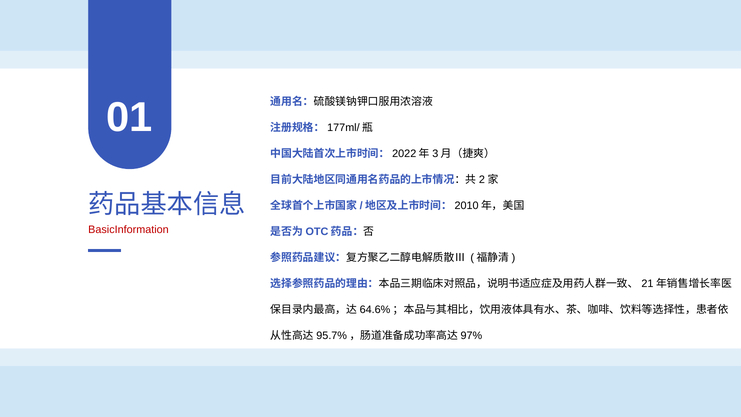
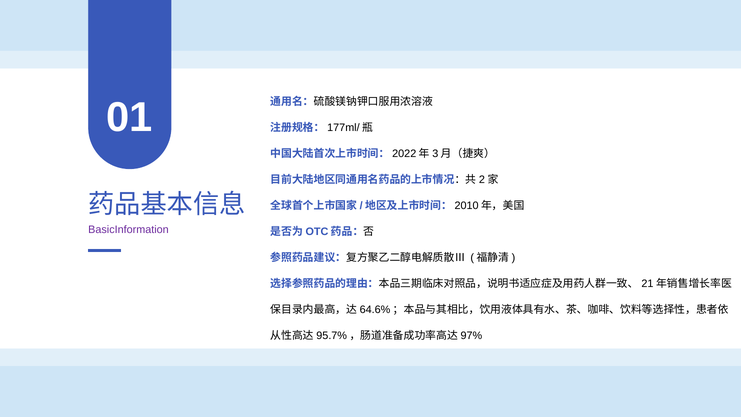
BasicInformation colour: red -> purple
